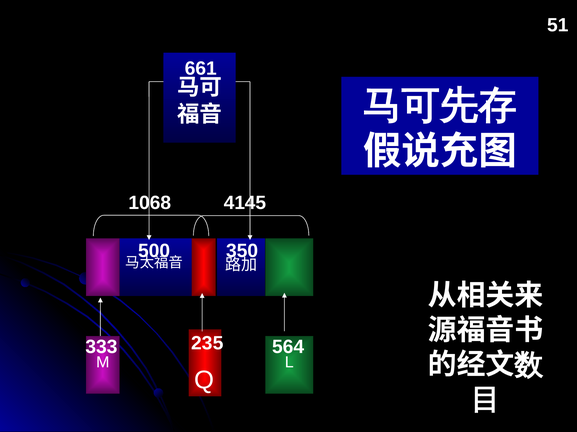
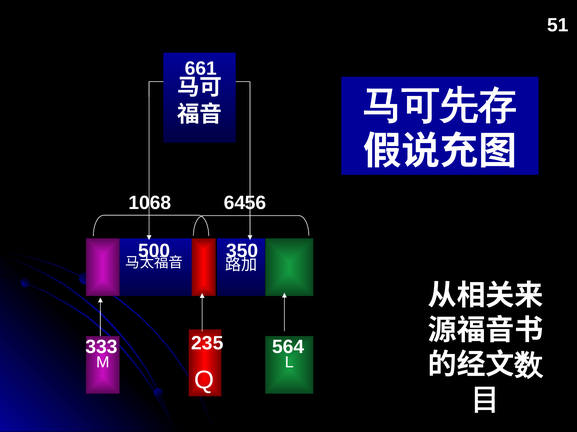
4145: 4145 -> 6456
